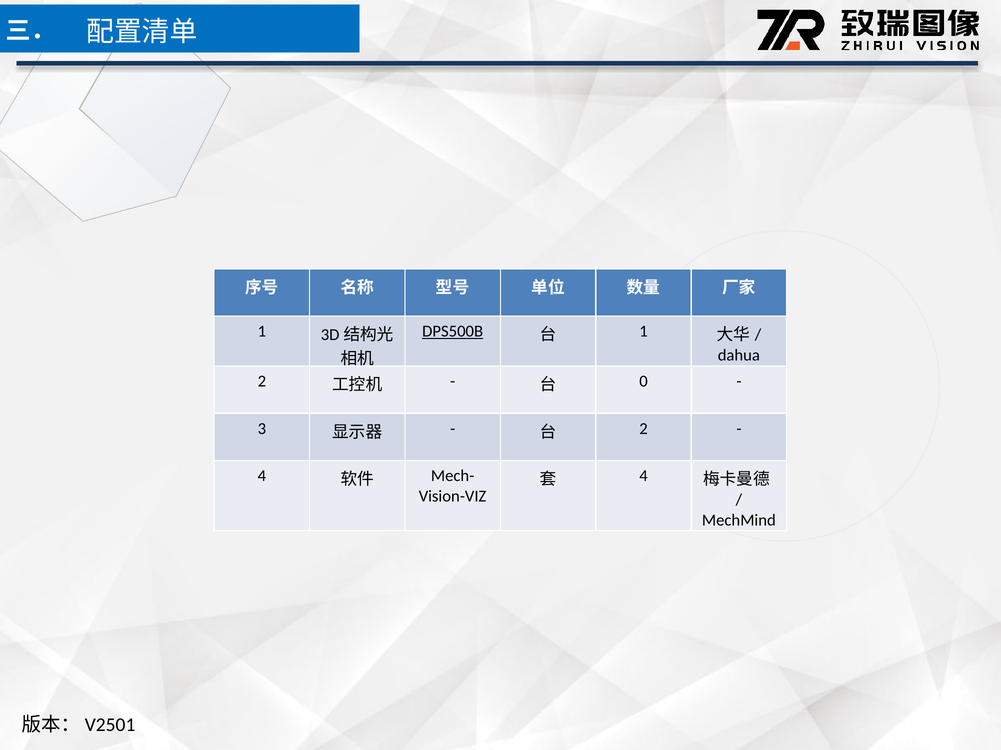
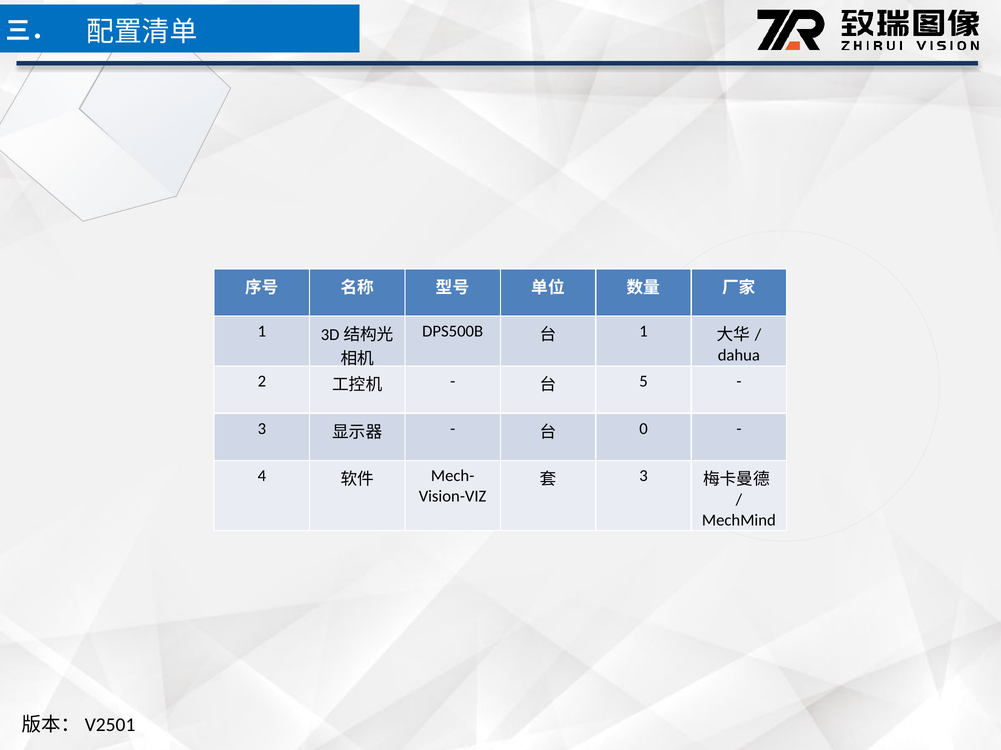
DPS500B underline: present -> none
0: 0 -> 5
2 at (644, 429): 2 -> 0
4 at (644, 476): 4 -> 3
